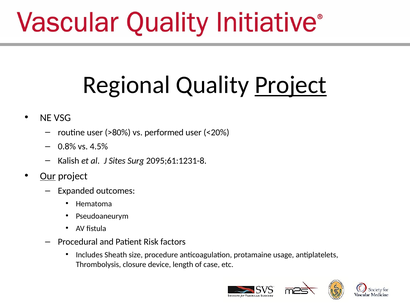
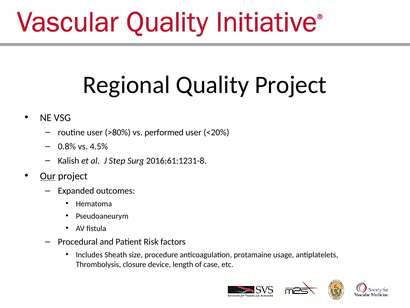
Project at (291, 85) underline: present -> none
Sites: Sites -> Step
2095;61:1231-8: 2095;61:1231-8 -> 2016;61:1231-8
